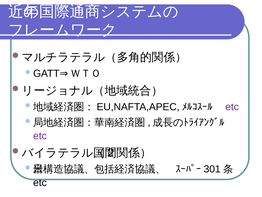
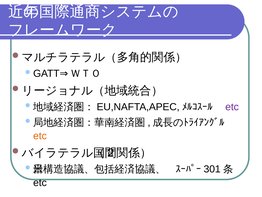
etc at (40, 136) colour: purple -> orange
